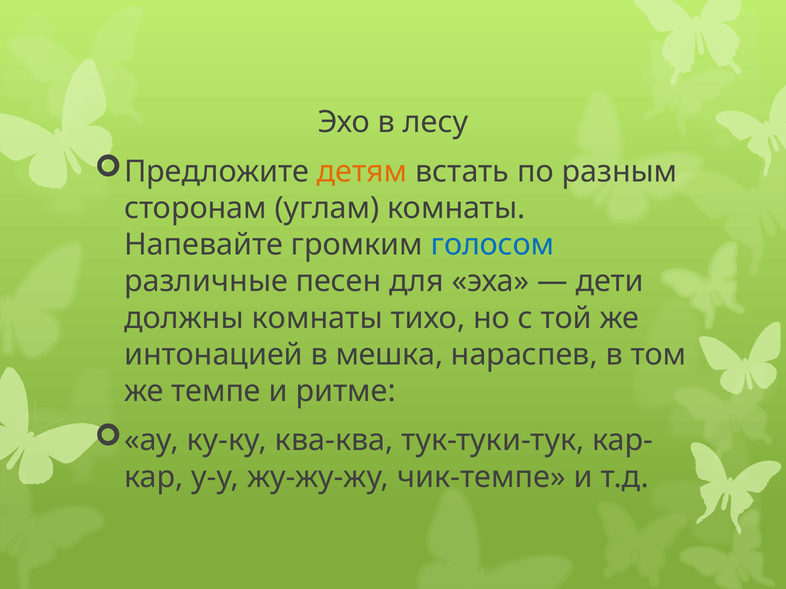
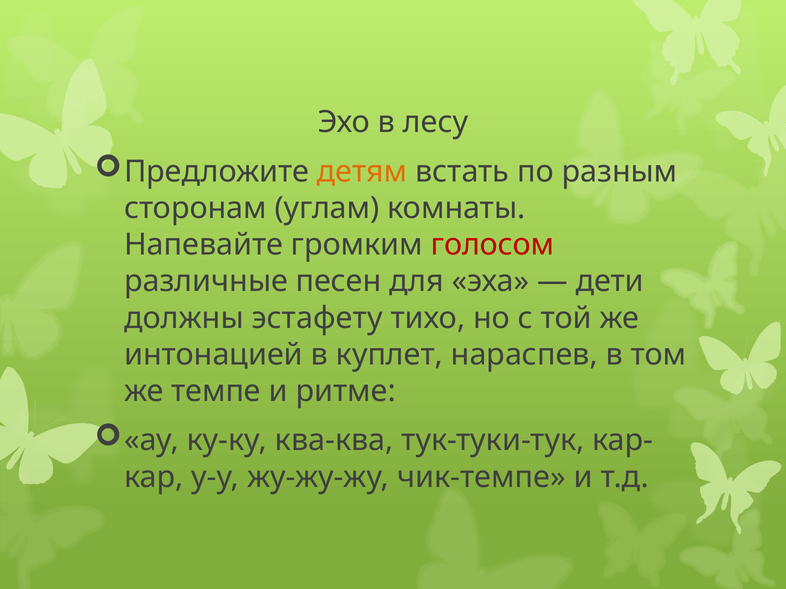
голосом colour: blue -> red
должны комнаты: комнаты -> эстафету
мешка: мешка -> куплет
